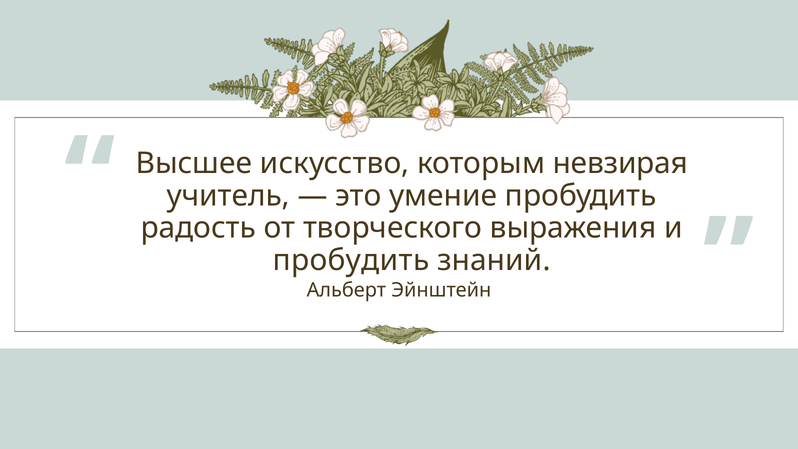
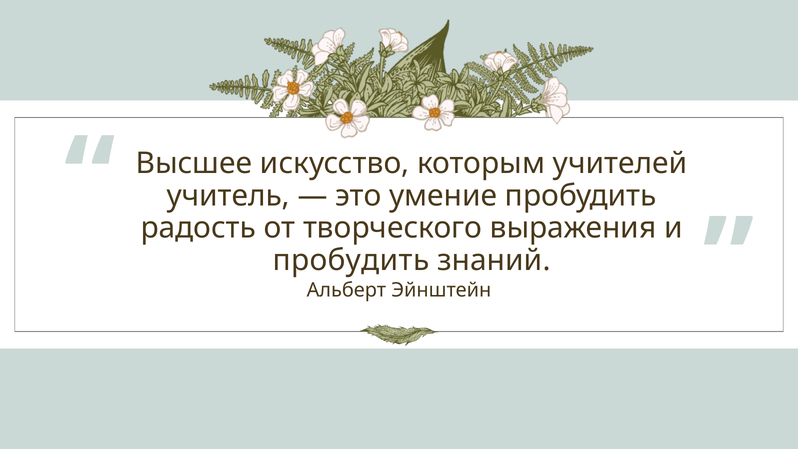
невзирая: невзирая -> учителей
